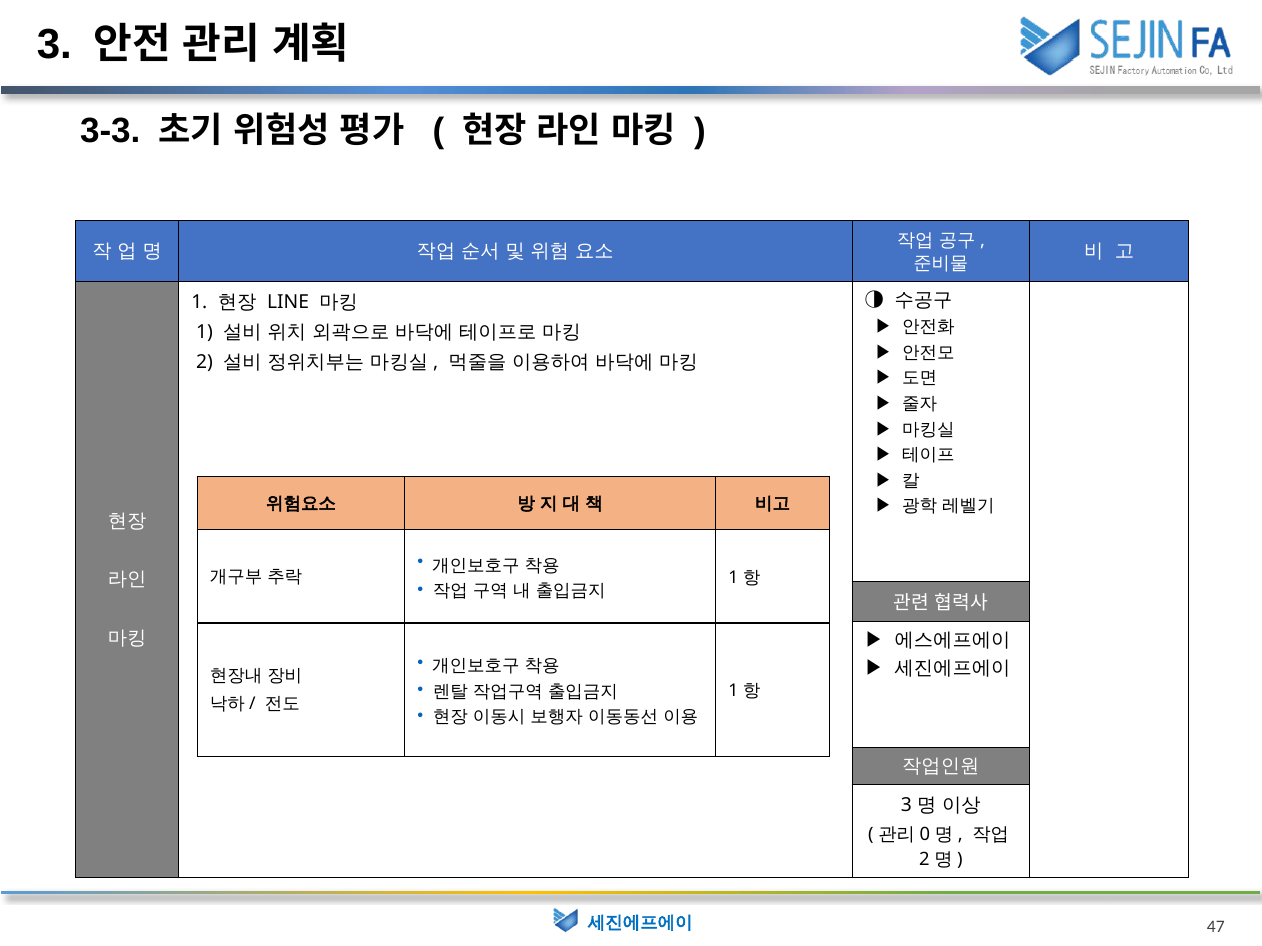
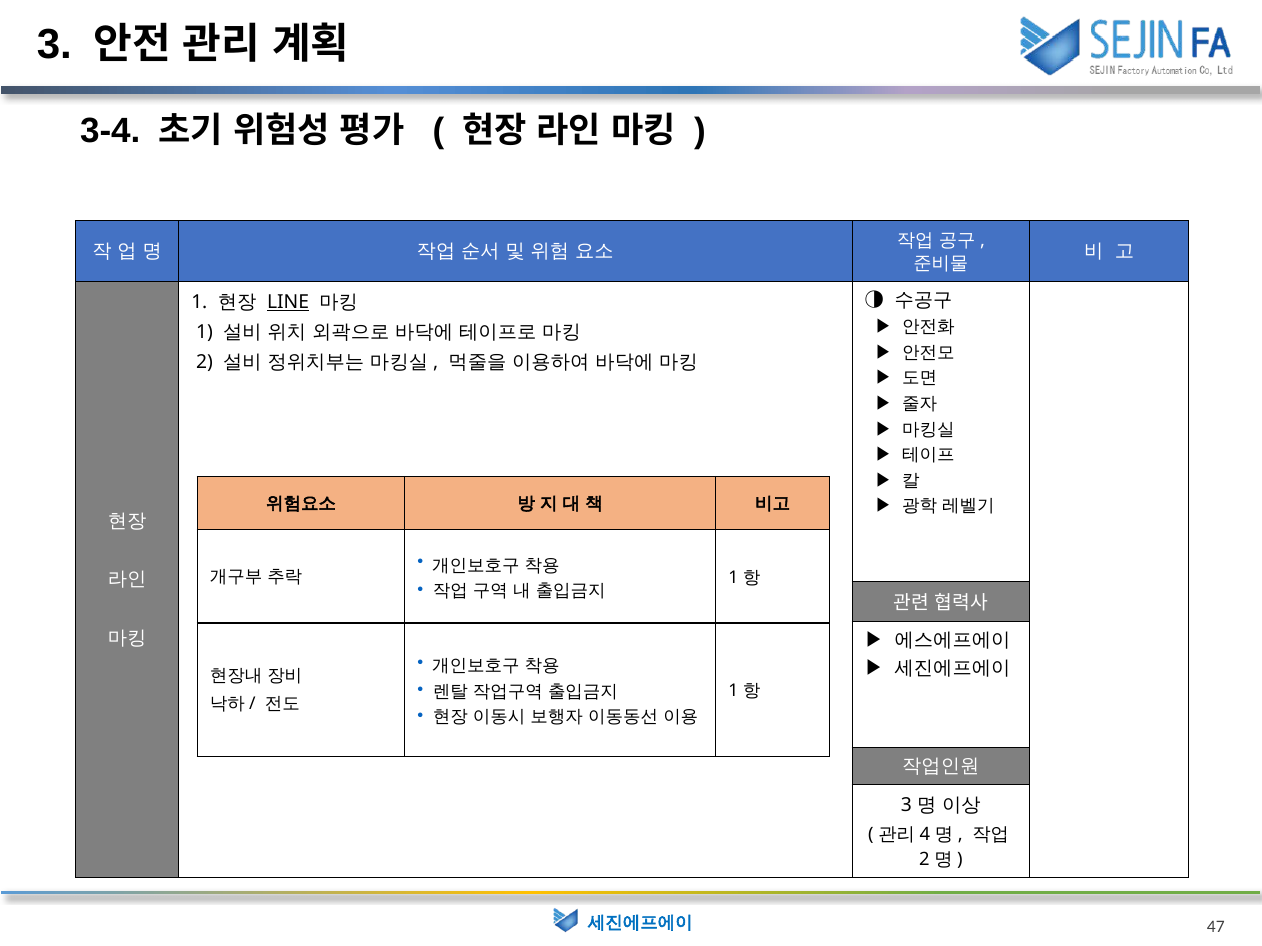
3-3: 3-3 -> 3-4
LINE underline: none -> present
0: 0 -> 4
